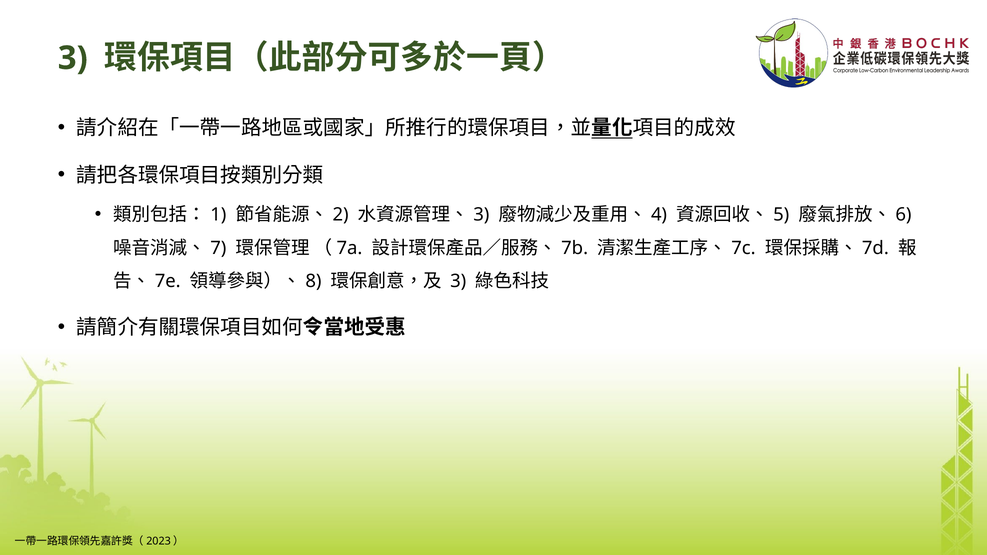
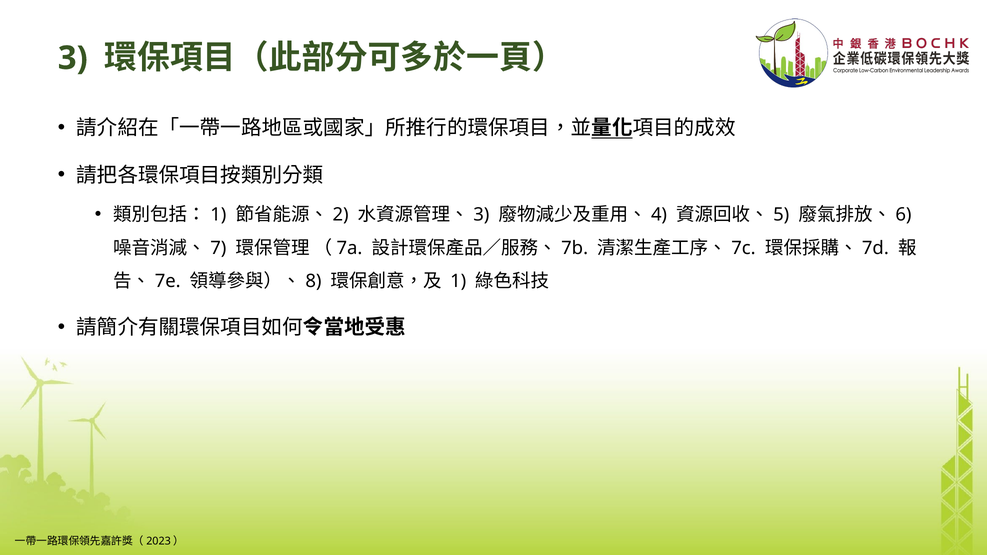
3 at (458, 281): 3 -> 1
